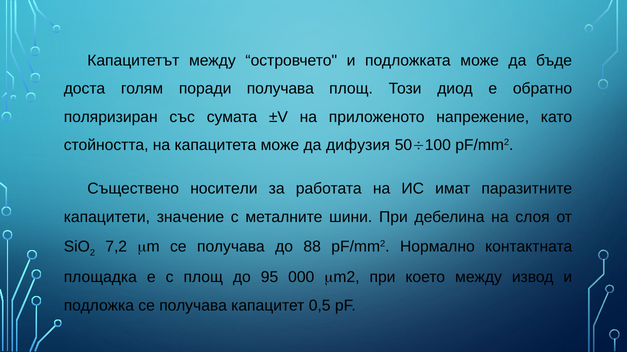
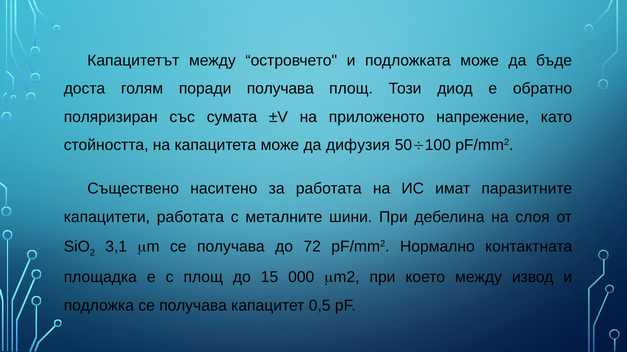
носители: носители -> наситено
капацитети значение: значение -> работата
7,2: 7,2 -> 3,1
88: 88 -> 72
95: 95 -> 15
